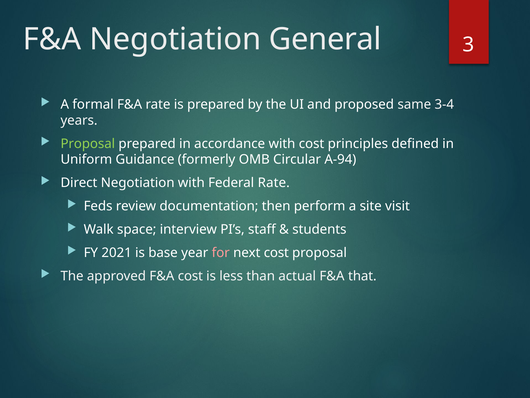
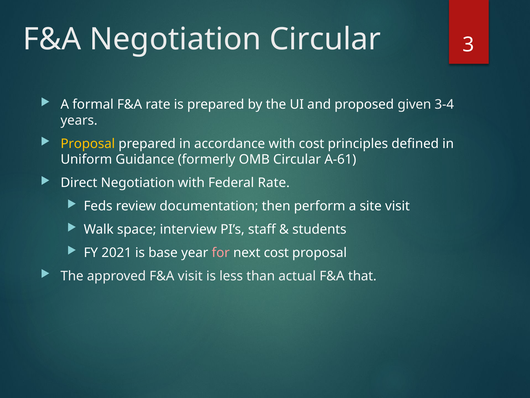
Negotiation General: General -> Circular
same: same -> given
Proposal at (88, 143) colour: light green -> yellow
A-94: A-94 -> A-61
F&A cost: cost -> visit
